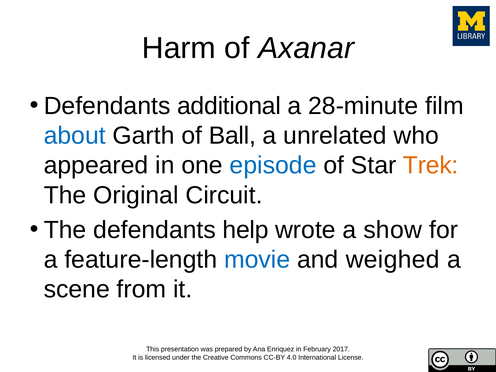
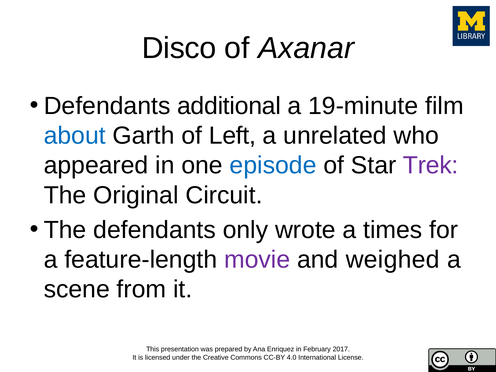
Harm: Harm -> Disco
28-minute: 28-minute -> 19-minute
Ball: Ball -> Left
Trek colour: orange -> purple
help: help -> only
show: show -> times
movie colour: blue -> purple
